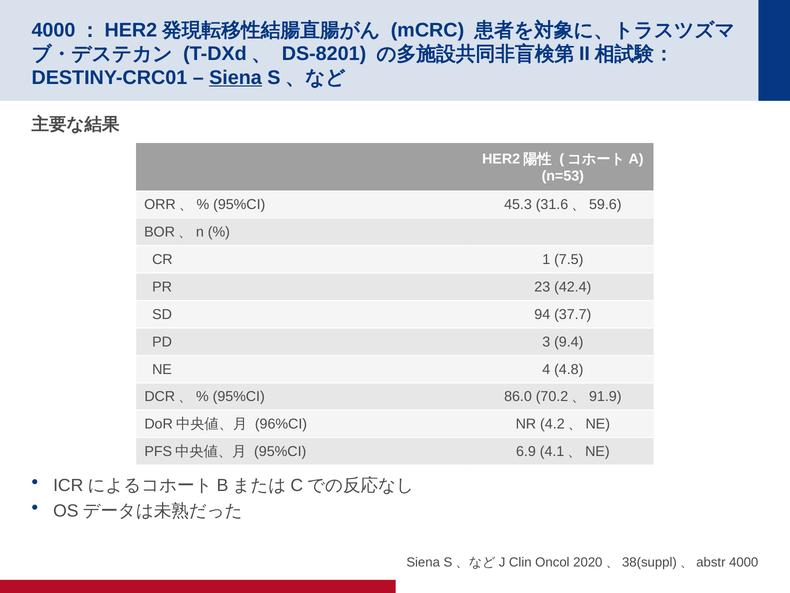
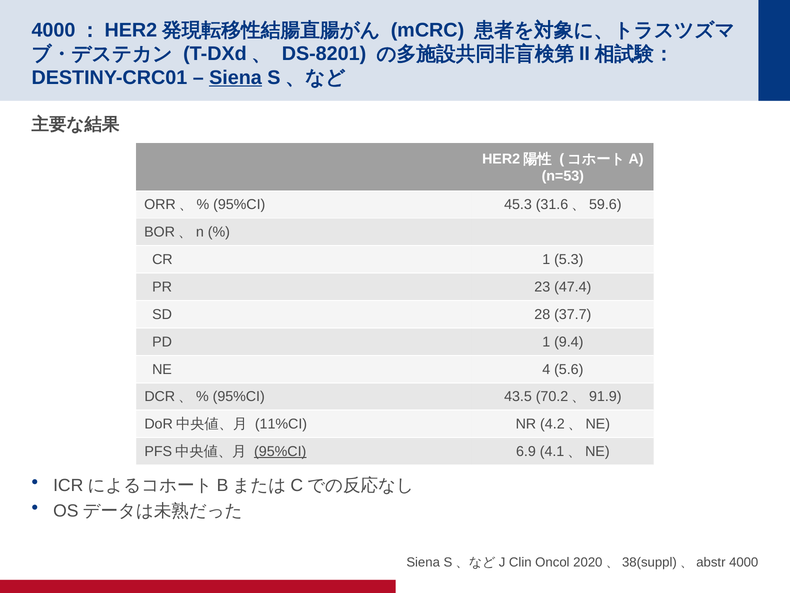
7.5: 7.5 -> 5.3
42.4: 42.4 -> 47.4
94: 94 -> 28
PD 3: 3 -> 1
4.8: 4.8 -> 5.6
86.0: 86.0 -> 43.5
96%CI: 96%CI -> 11%CI
95%CI at (280, 451) underline: none -> present
